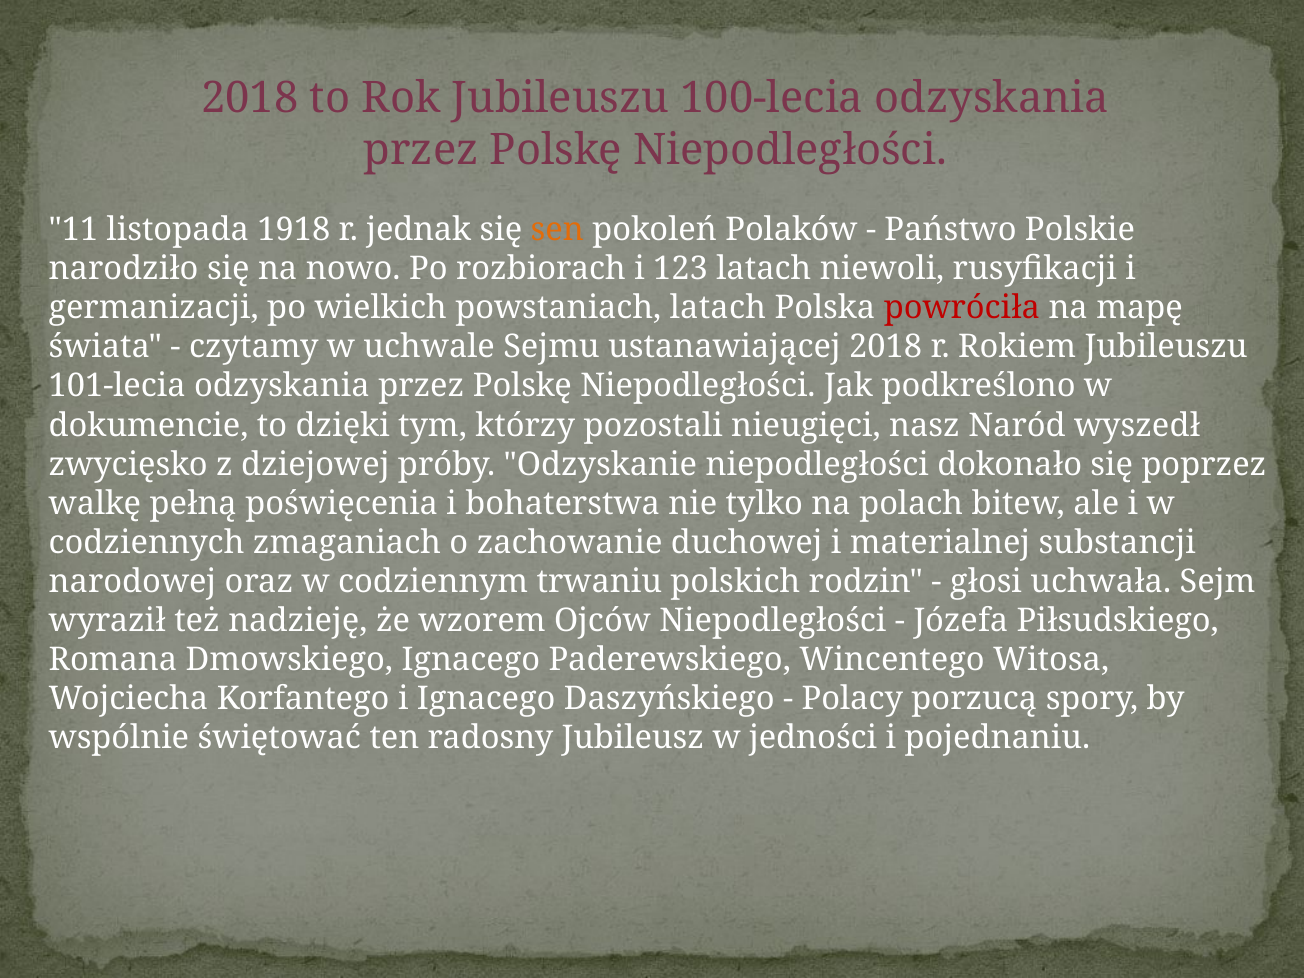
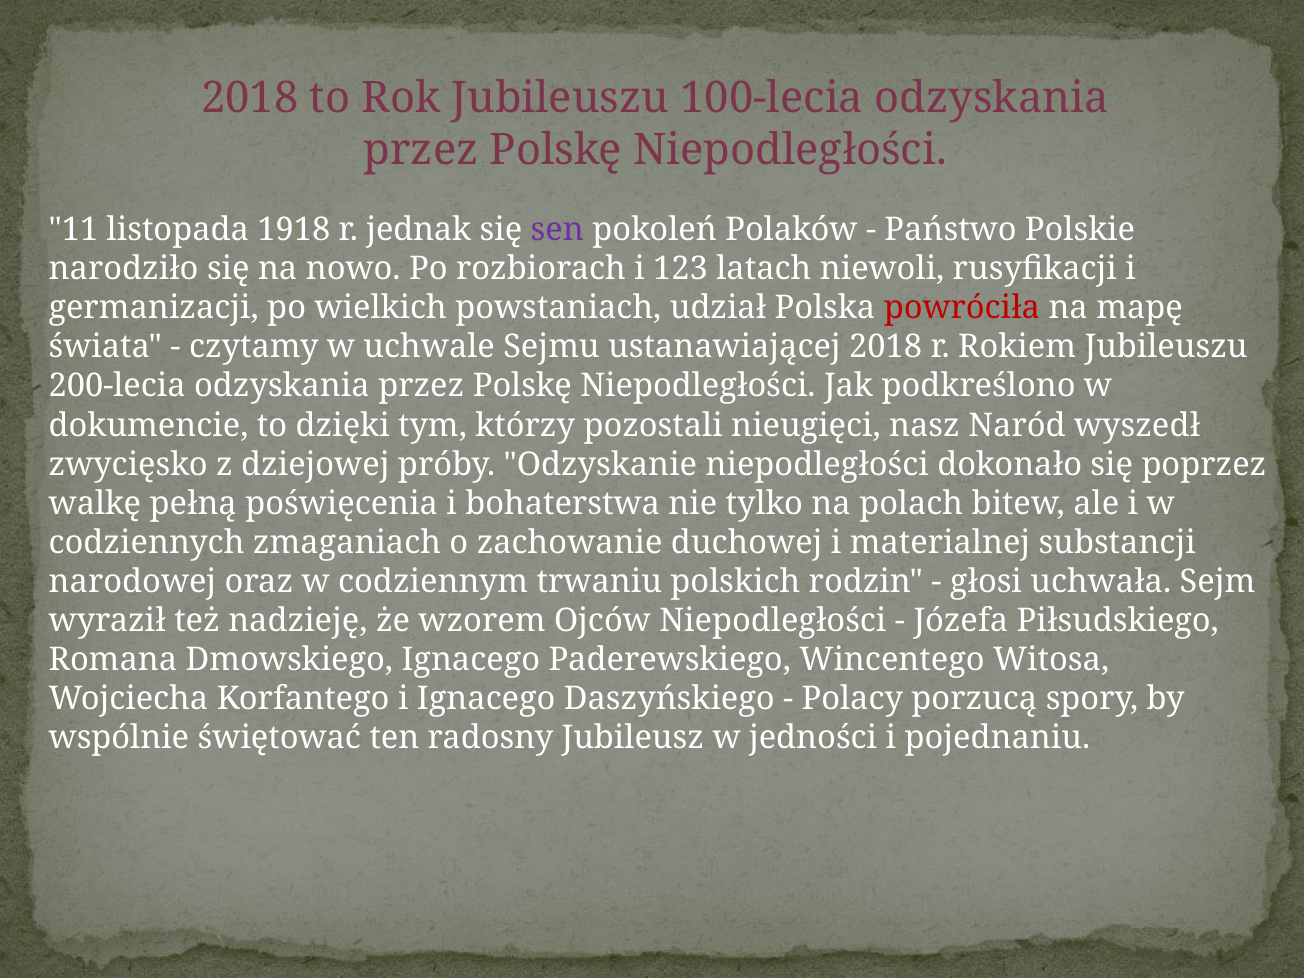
sen colour: orange -> purple
powstaniach latach: latach -> udział
101-lecia: 101-lecia -> 200-lecia
